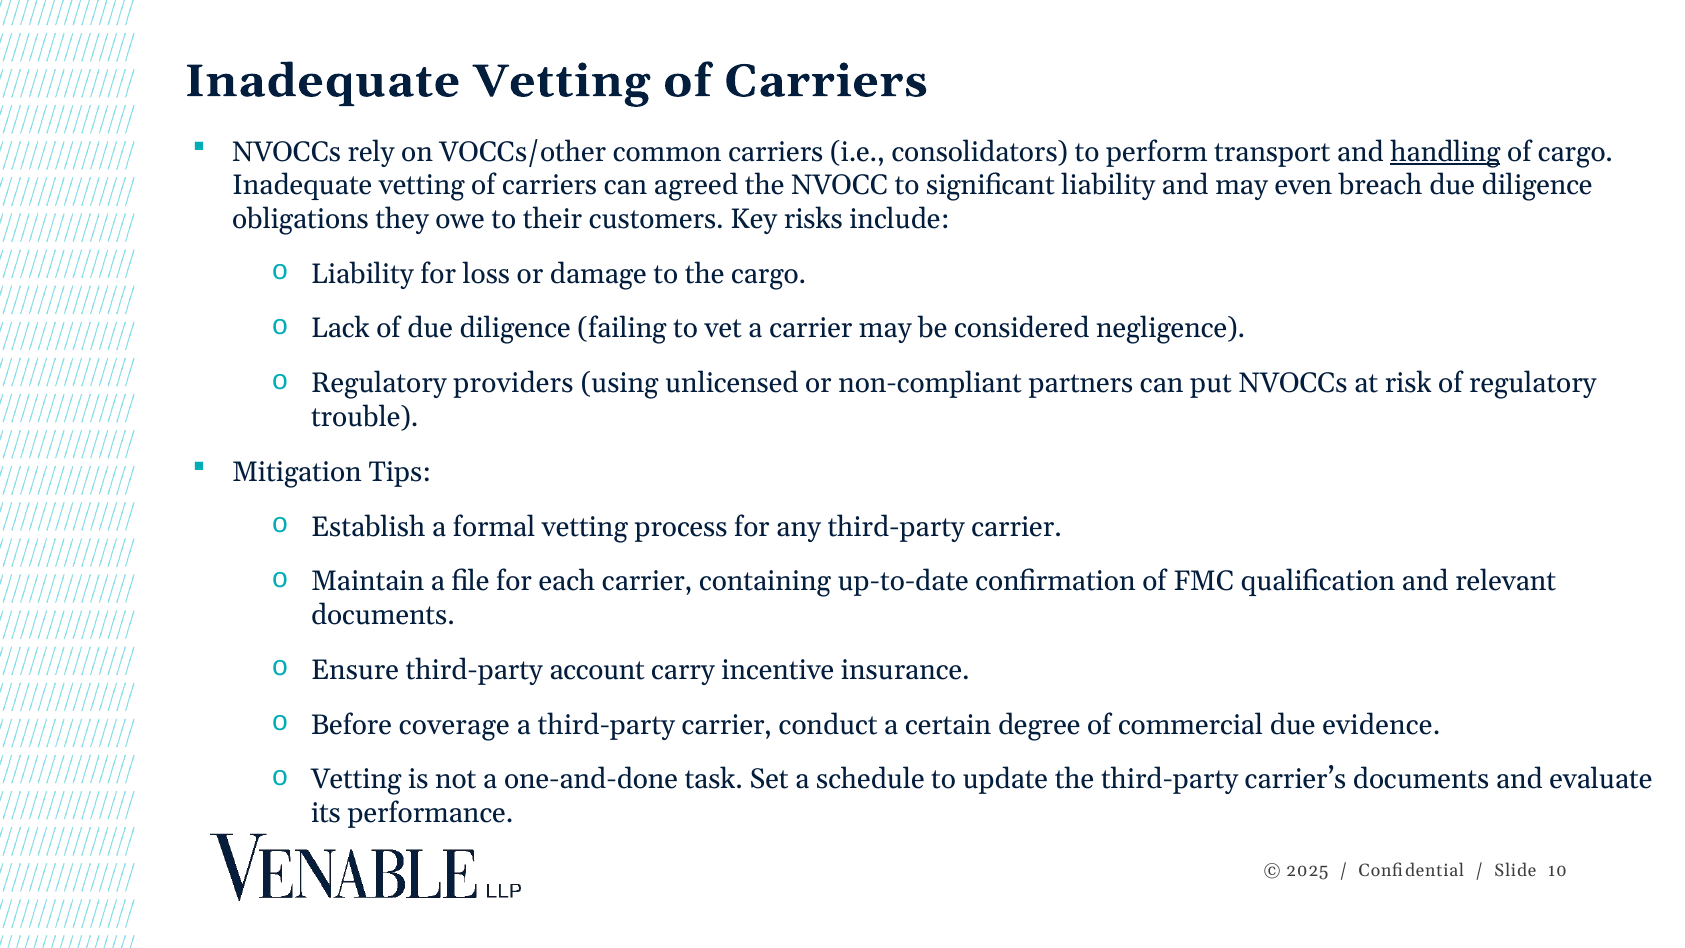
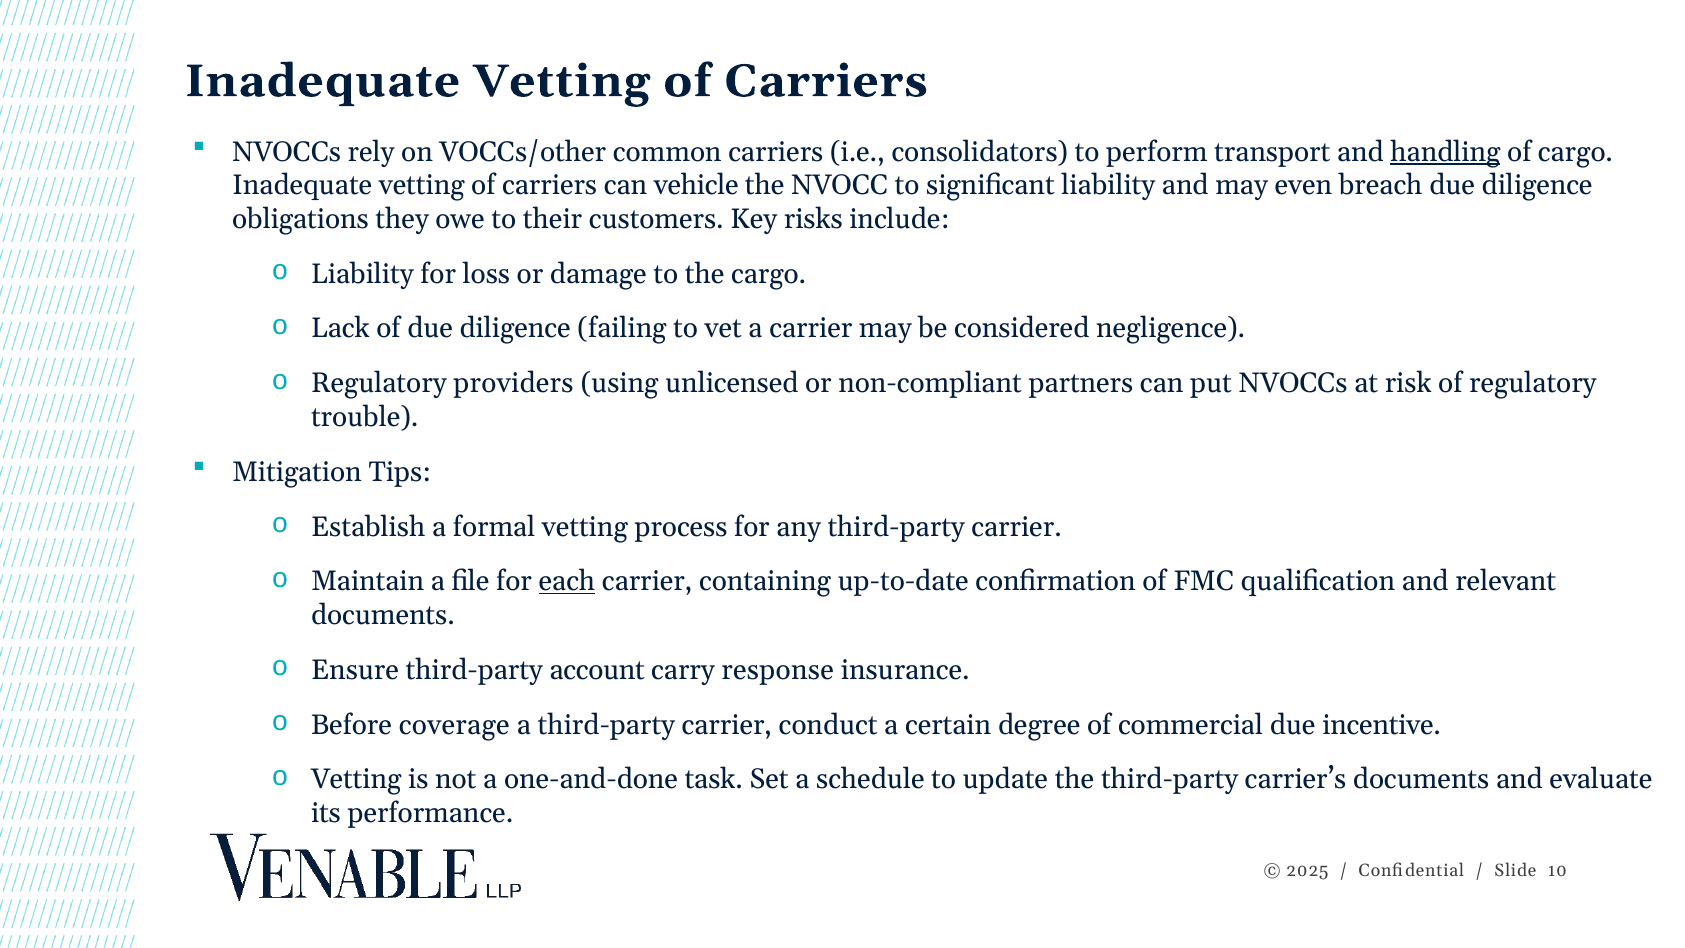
agreed: agreed -> vehicle
each underline: none -> present
incentive: incentive -> response
evidence: evidence -> incentive
